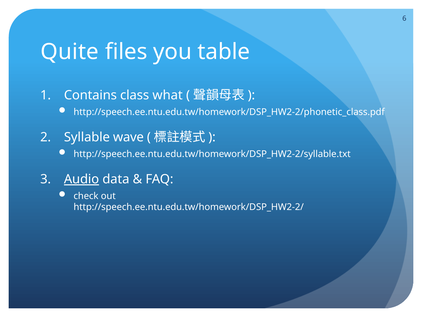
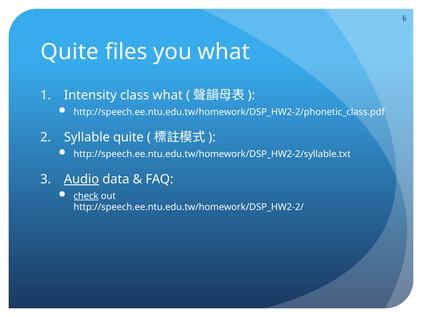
you table: table -> what
Contains: Contains -> Intensity
Syllable wave: wave -> quite
check underline: none -> present
